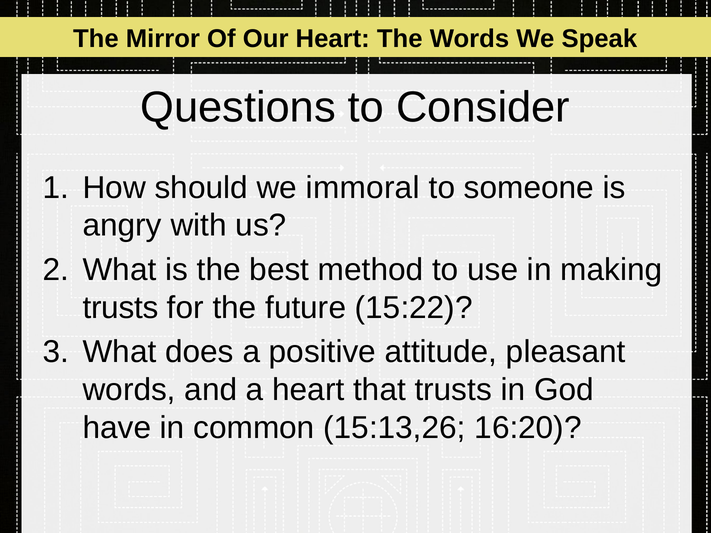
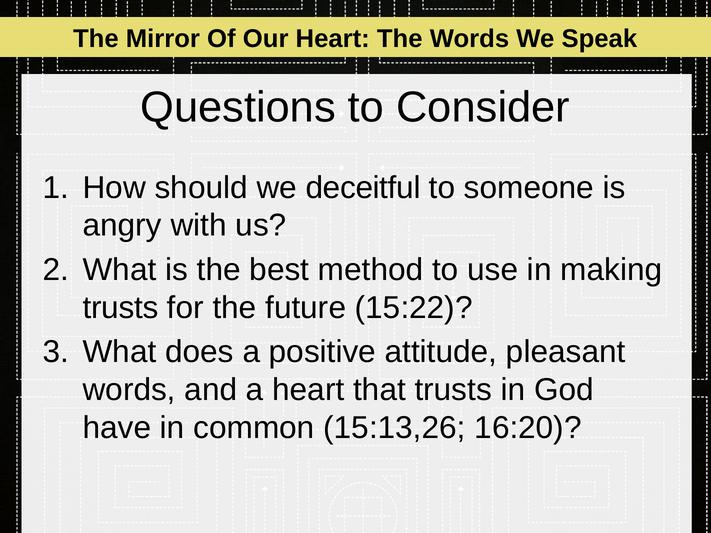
immoral: immoral -> deceitful
